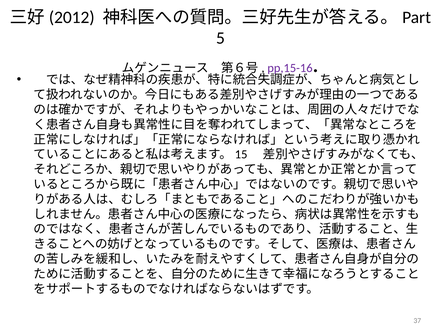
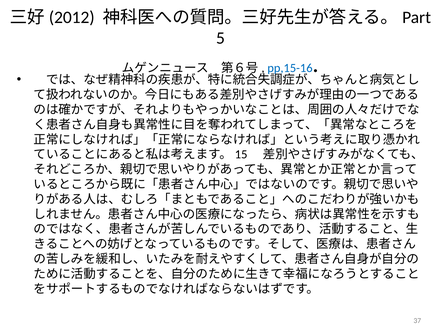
pp,15-16 colour: purple -> blue
